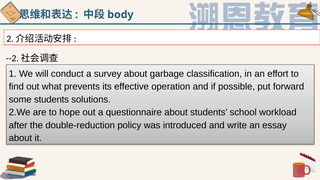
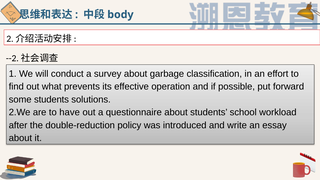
hope: hope -> have
